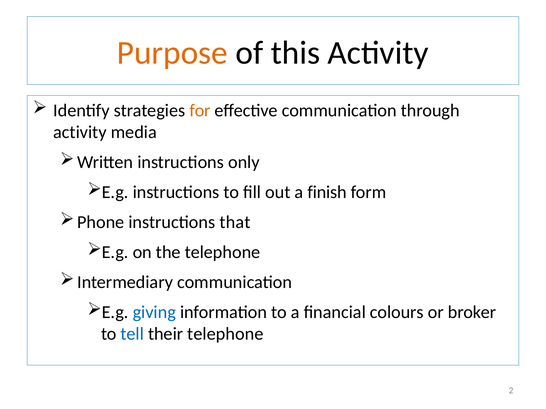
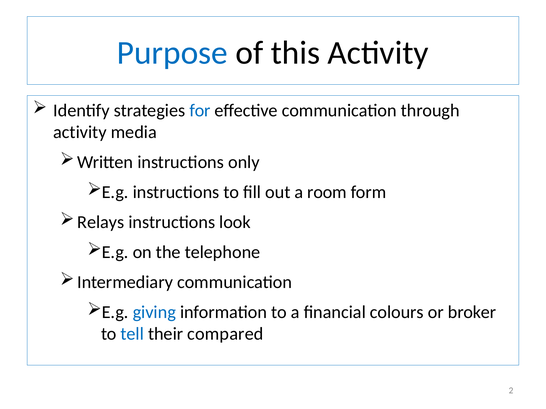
Purpose colour: orange -> blue
for colour: orange -> blue
finish: finish -> room
Phone: Phone -> Relays
that: that -> look
their telephone: telephone -> compared
